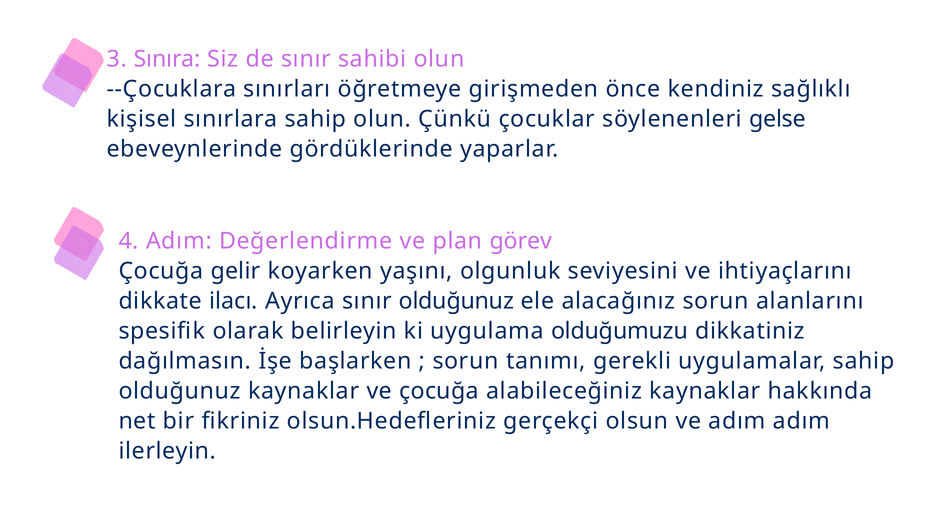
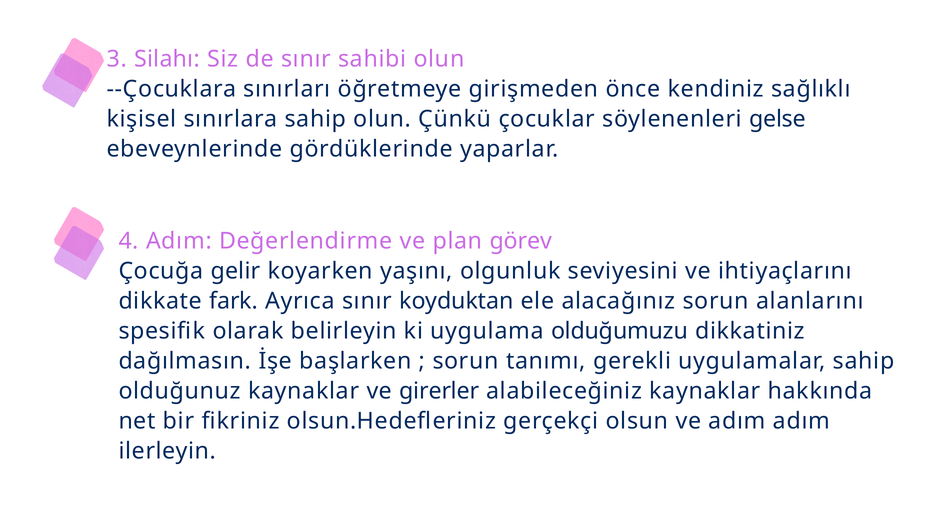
Sınıra: Sınıra -> Silahı
ilacı: ilacı -> fark
sınır olduğunuz: olduğunuz -> koyduktan
ve çocuğa: çocuğa -> girerler
